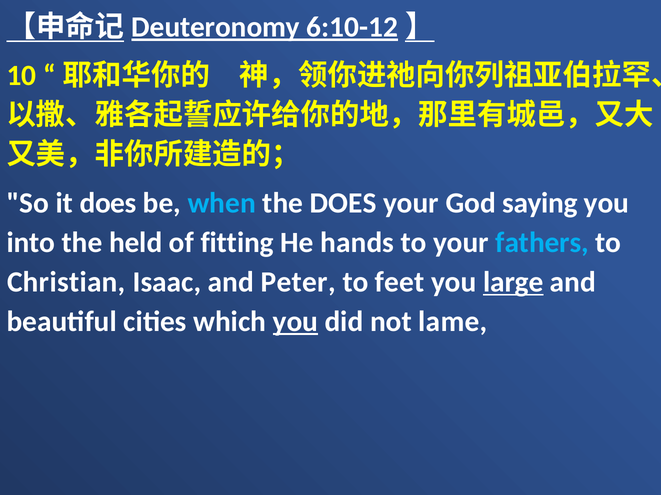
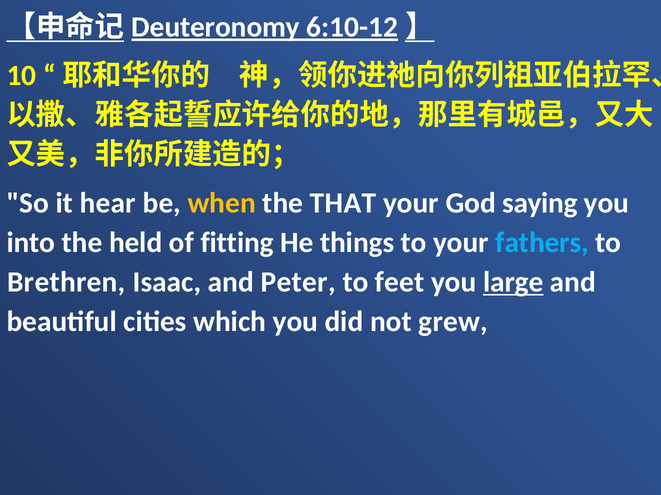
it does: does -> hear
when colour: light blue -> yellow
the DOES: DOES -> THAT
hands: hands -> things
Christian: Christian -> Brethren
you at (295, 322) underline: present -> none
lame: lame -> grew
